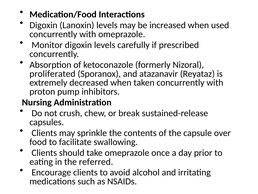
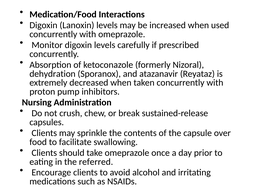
proliferated: proliferated -> dehydration
